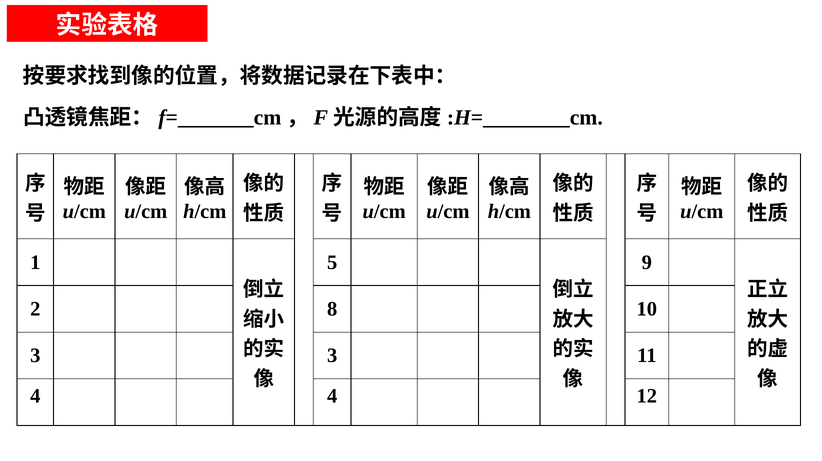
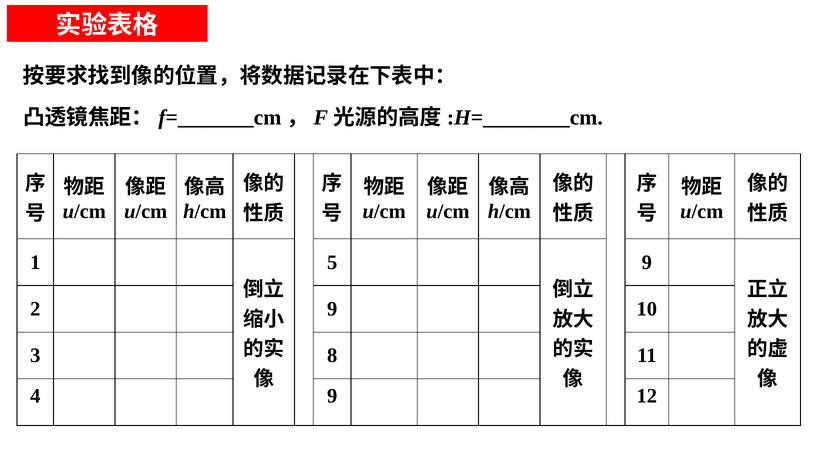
2 8: 8 -> 9
3 3: 3 -> 8
4 4: 4 -> 9
